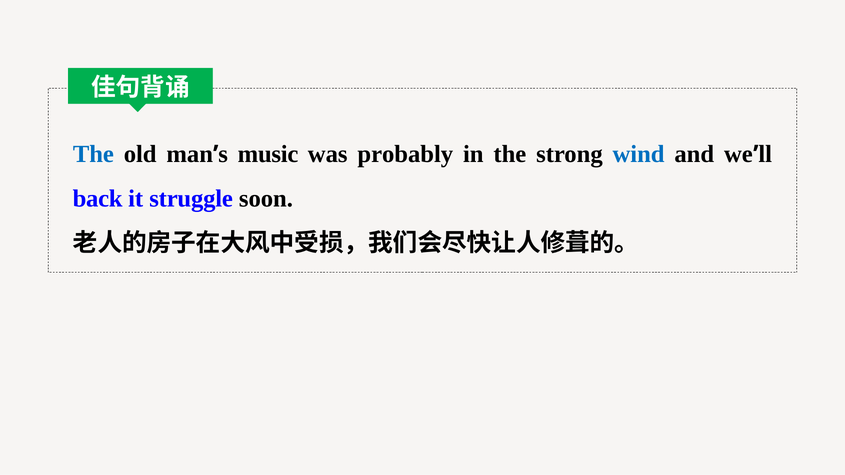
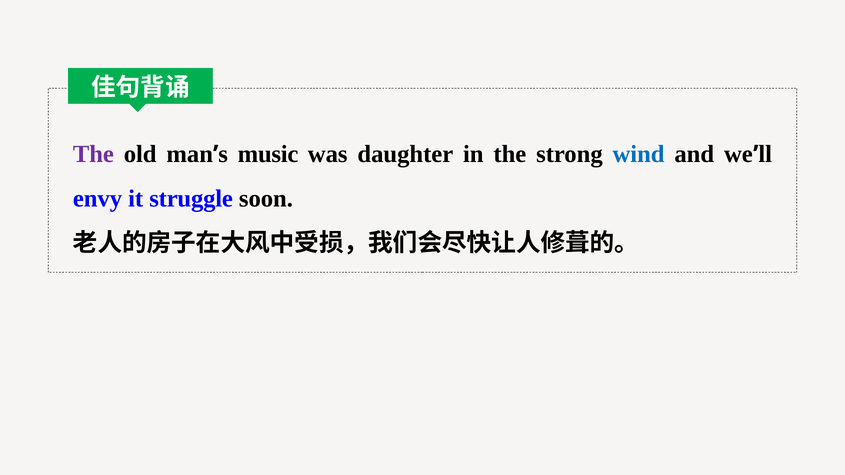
The at (93, 154) colour: blue -> purple
probably: probably -> daughter
back: back -> envy
